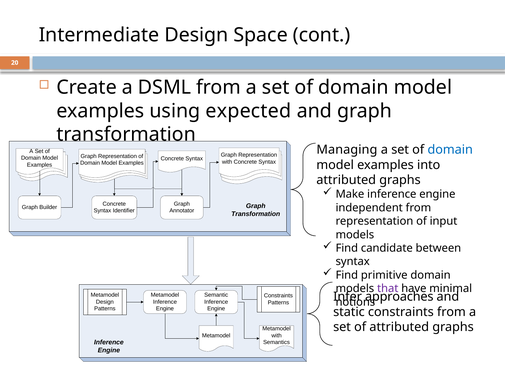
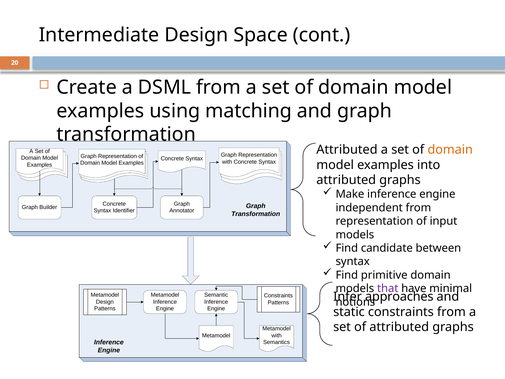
expected: expected -> matching
Managing at (347, 150): Managing -> Attributed
domain at (450, 150) colour: blue -> orange
